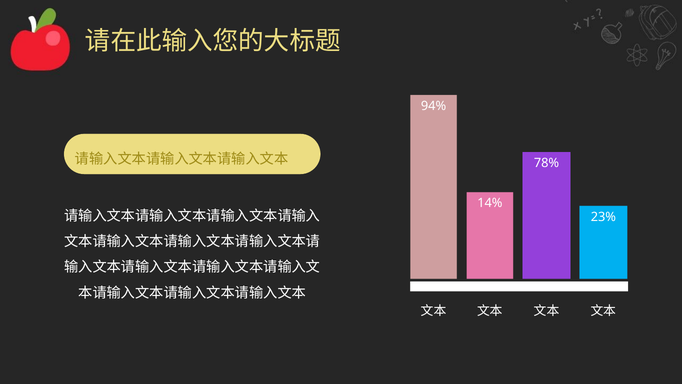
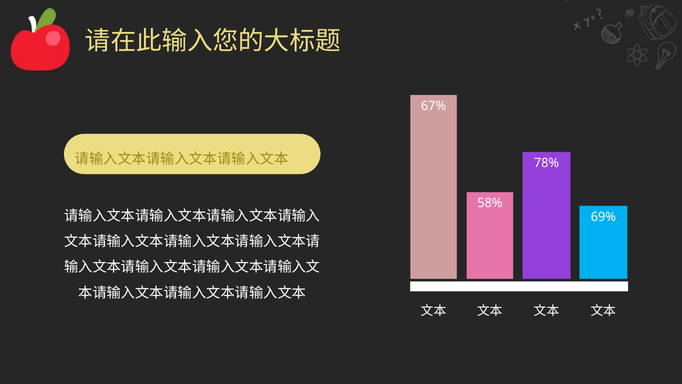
94%: 94% -> 67%
14%: 14% -> 58%
23%: 23% -> 69%
